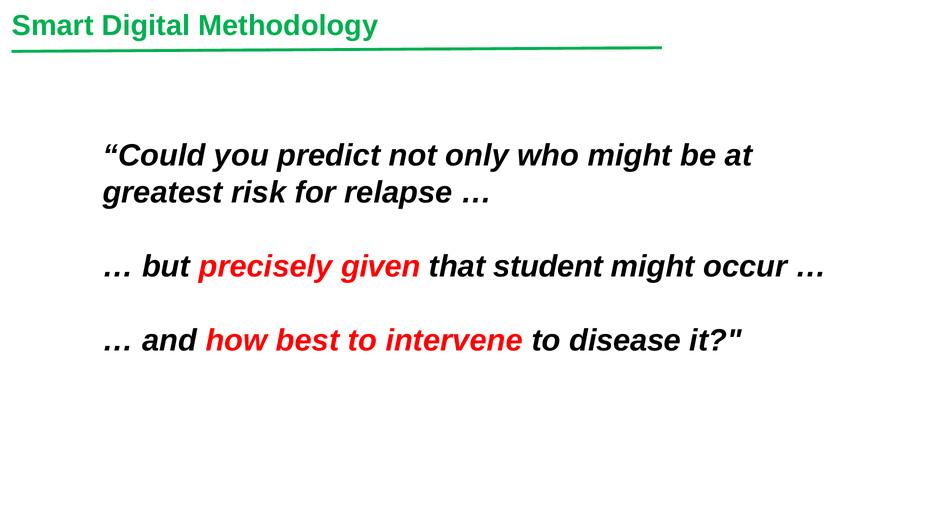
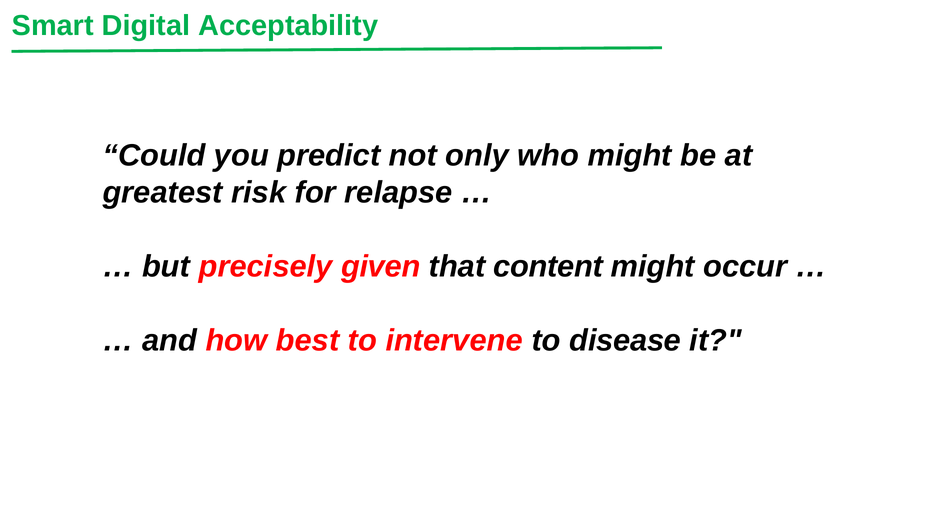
Methodology: Methodology -> Acceptability
student: student -> content
